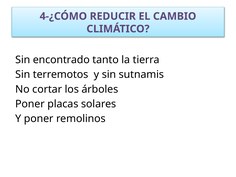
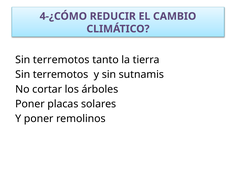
encontrado at (61, 60): encontrado -> terremotos
